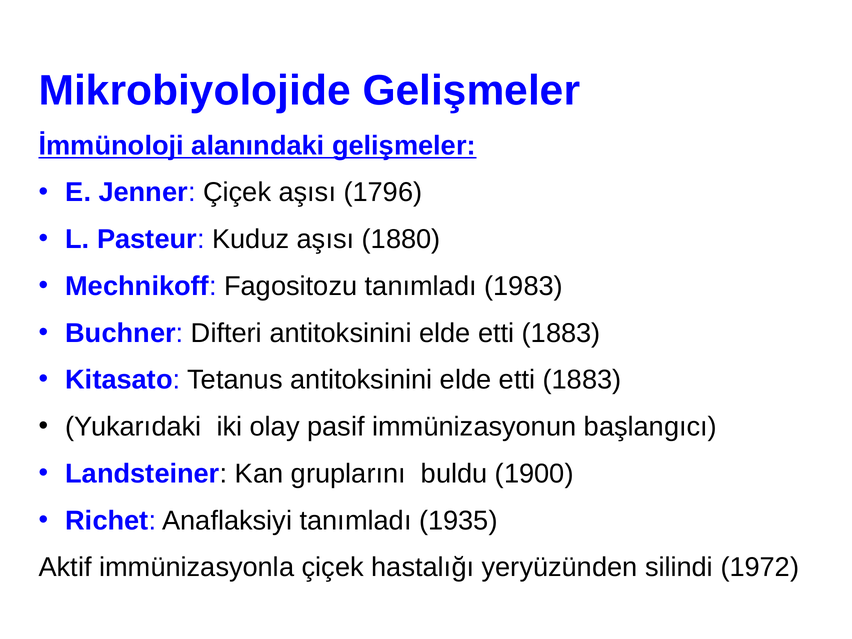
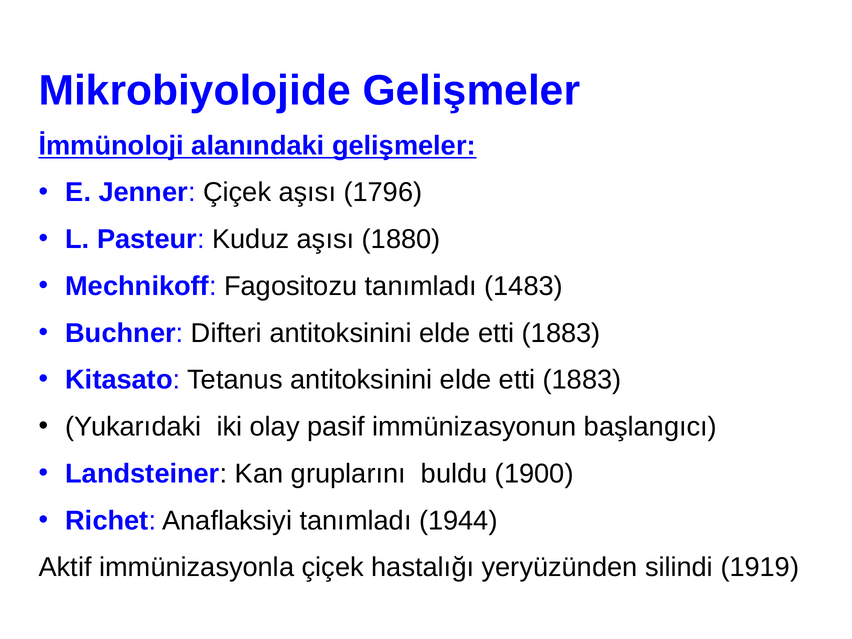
1983: 1983 -> 1483
1935: 1935 -> 1944
1972: 1972 -> 1919
